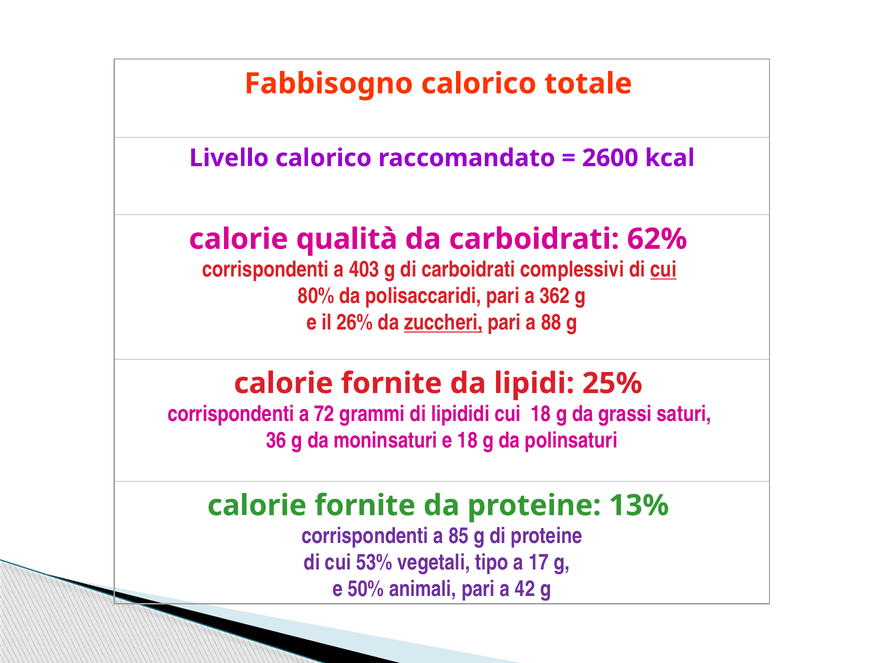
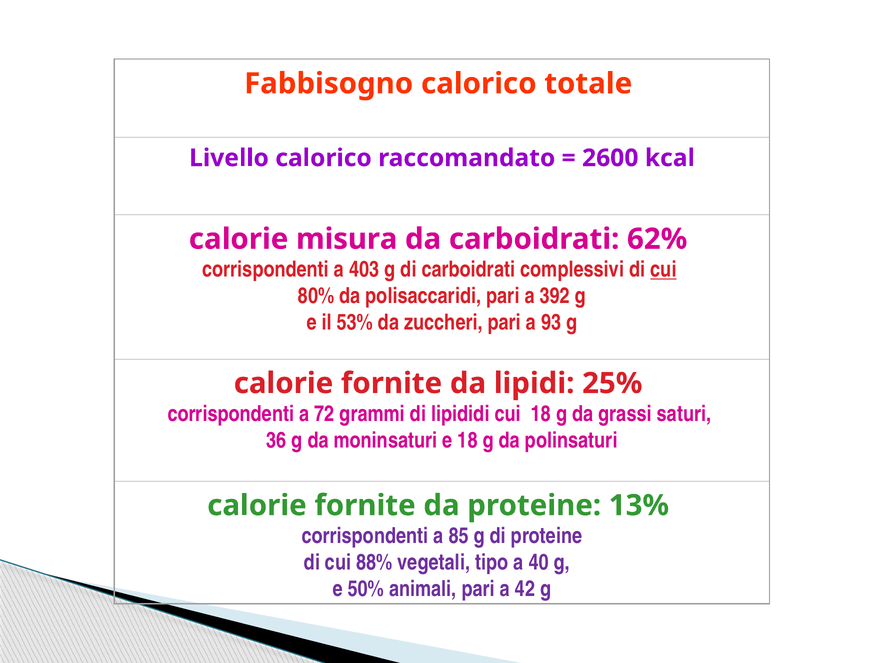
qualità: qualità -> misura
362: 362 -> 392
26%: 26% -> 53%
zuccheri underline: present -> none
88: 88 -> 93
53%: 53% -> 88%
17: 17 -> 40
